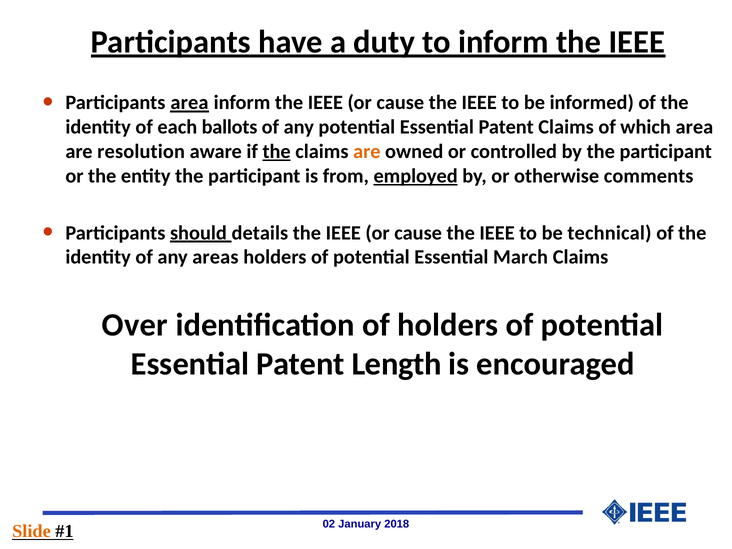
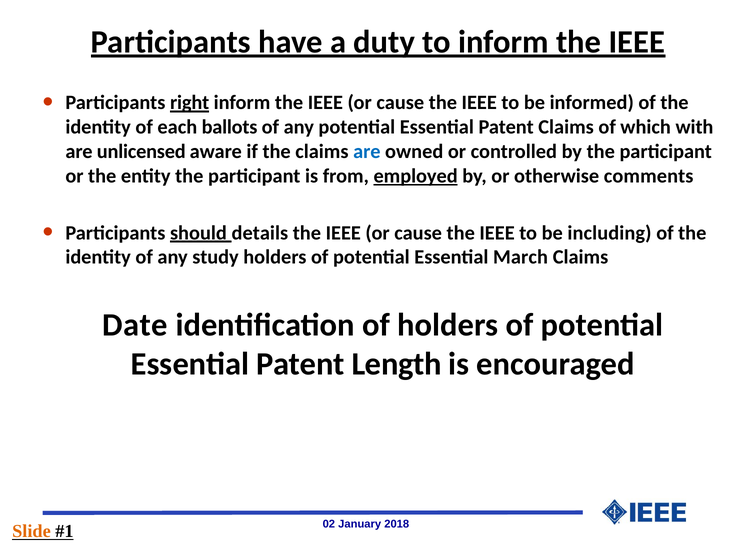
Participants area: area -> right
which area: area -> with
resolution: resolution -> unlicensed
the at (277, 152) underline: present -> none
are at (367, 152) colour: orange -> blue
technical: technical -> including
areas: areas -> study
Over: Over -> Date
